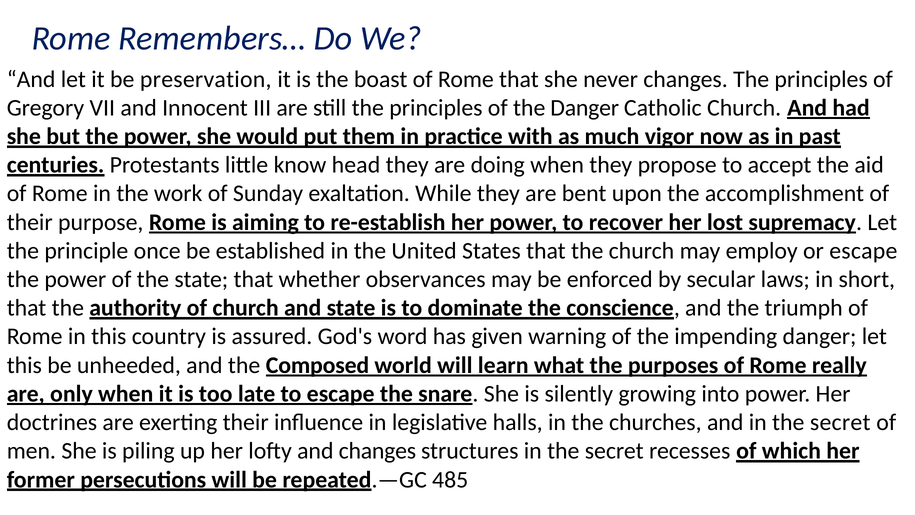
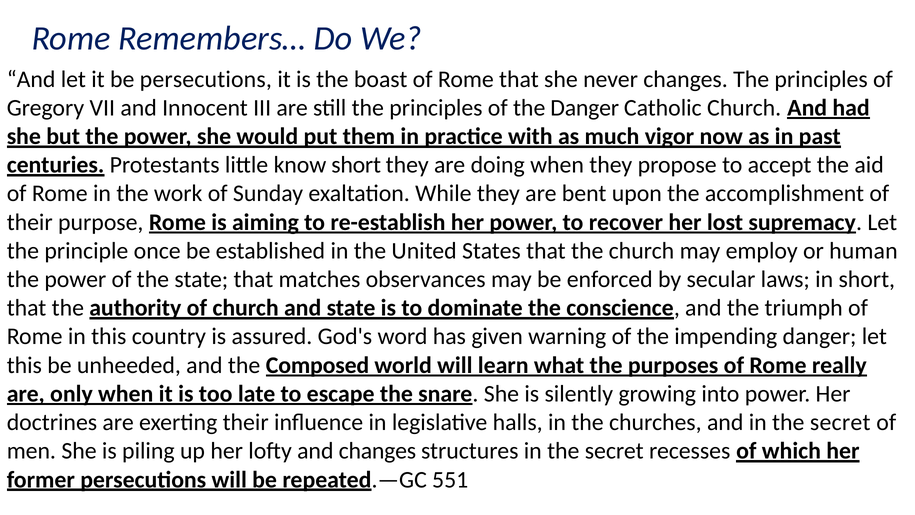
be preservation: preservation -> persecutions
know head: head -> short
or escape: escape -> human
whether: whether -> matches
485: 485 -> 551
